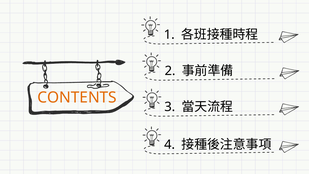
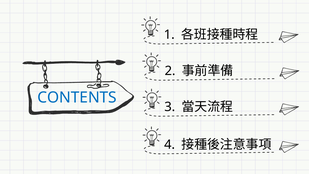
CONTENTS colour: orange -> blue
